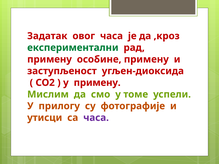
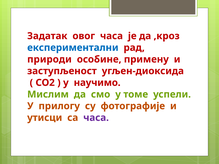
експериментални colour: green -> blue
примену at (50, 59): примену -> природи
у примену: примену -> научимо
